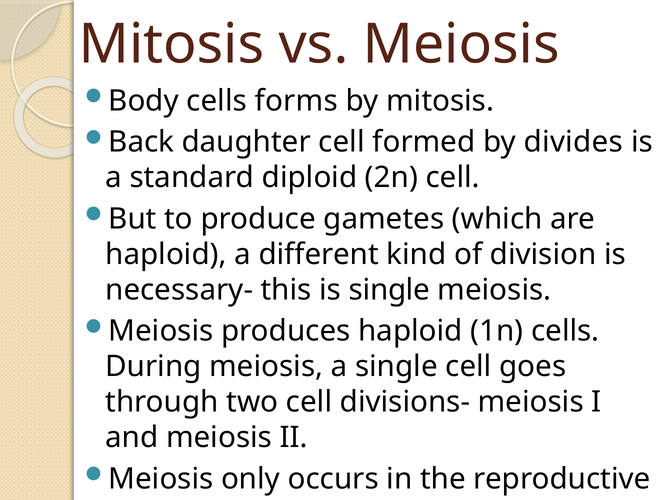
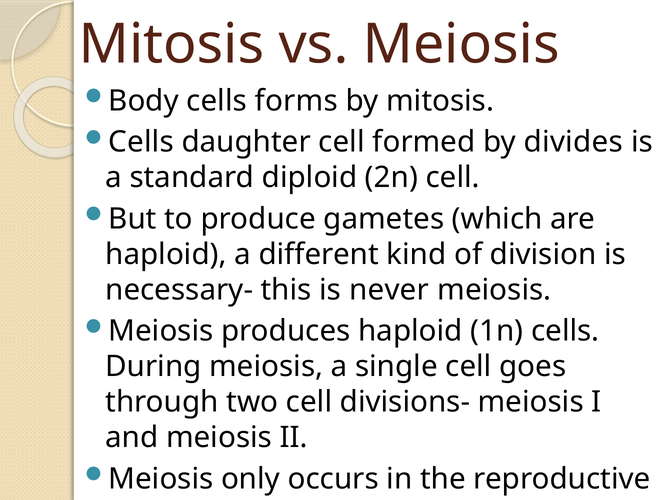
Back at (141, 142): Back -> Cells
is single: single -> never
